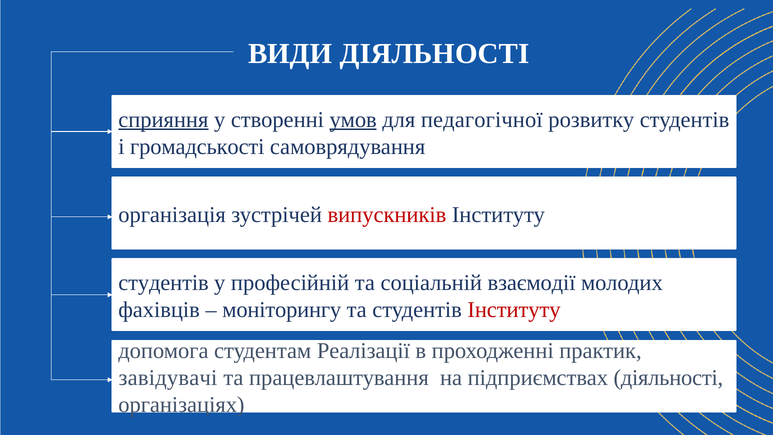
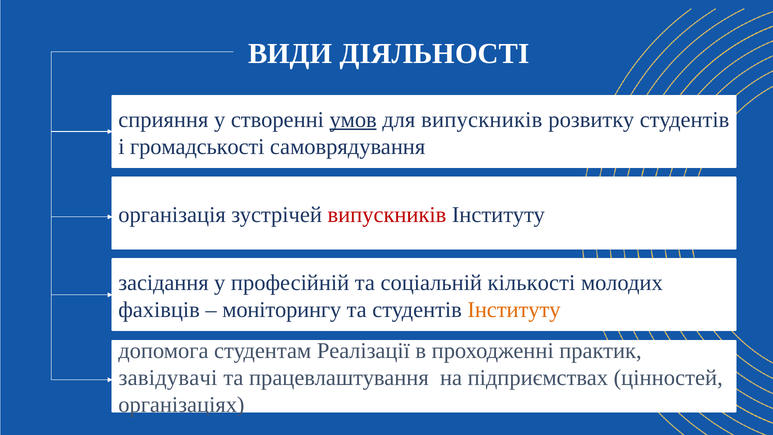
сприяння underline: present -> none
для педагогічної: педагогічної -> випускників
студентів at (163, 283): студентів -> засідання
взаємодії: взаємодії -> кількості
Інституту at (514, 310) colour: red -> orange
підприємствах діяльності: діяльності -> цінностей
